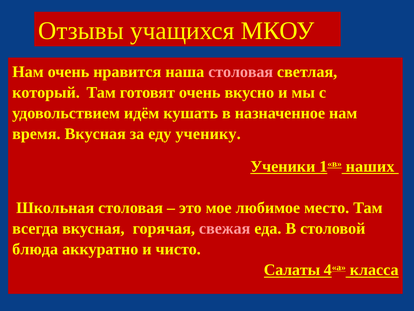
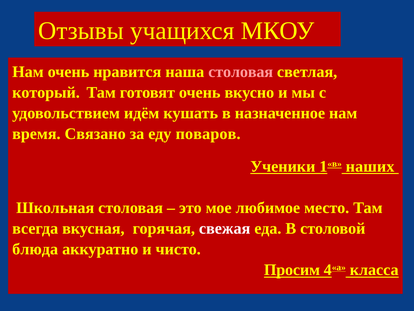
время Вкусная: Вкусная -> Связано
ученику: ученику -> поваров
свежая colour: pink -> white
Салаты: Салаты -> Просим
